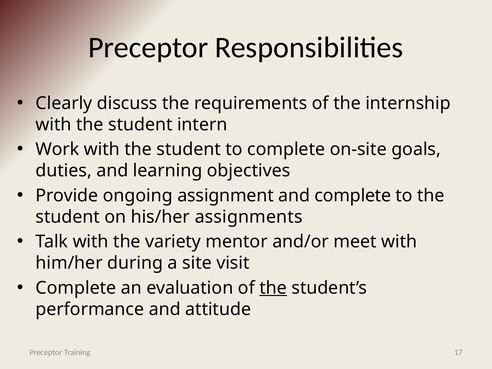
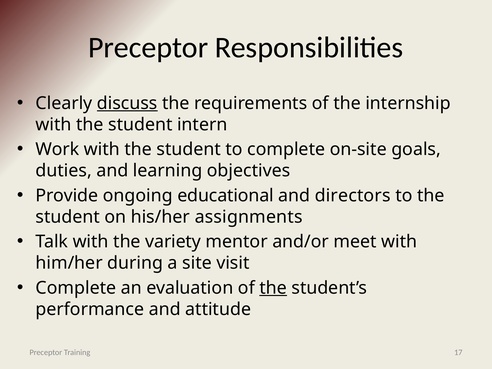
discuss underline: none -> present
assignment: assignment -> educational
and complete: complete -> directors
